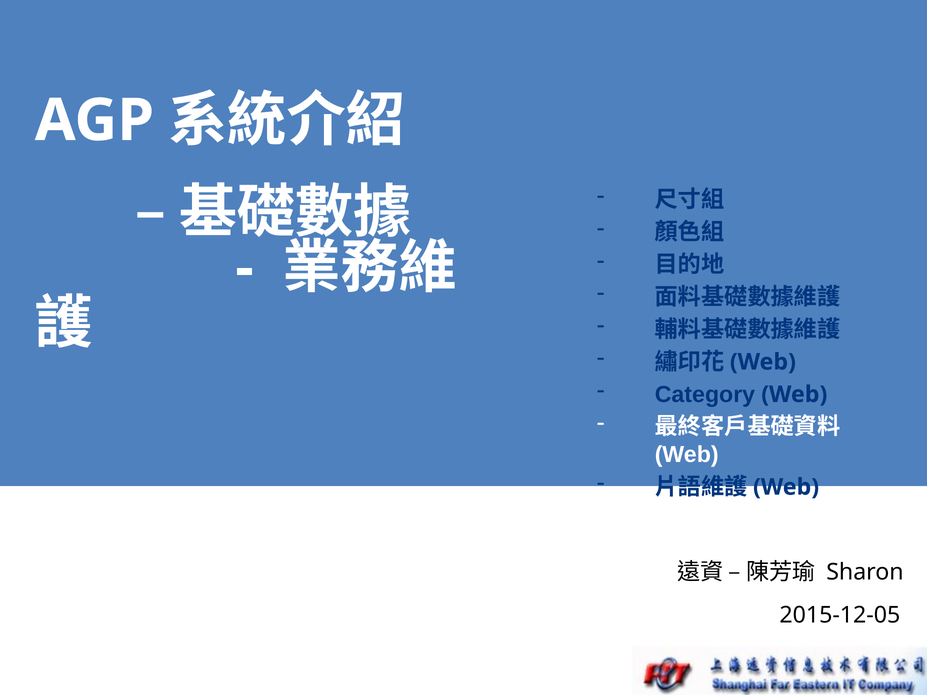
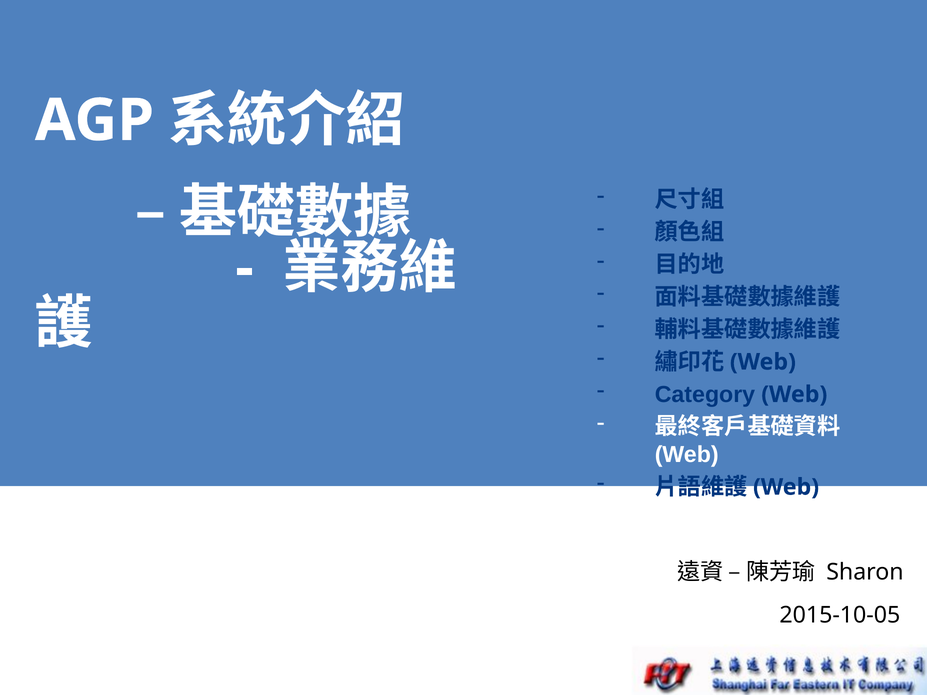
2015-12-05: 2015-12-05 -> 2015-10-05
